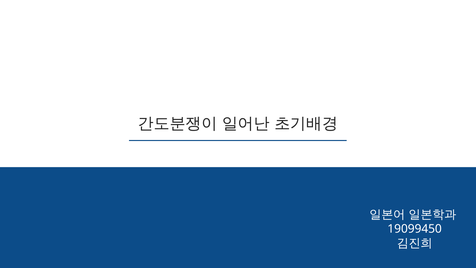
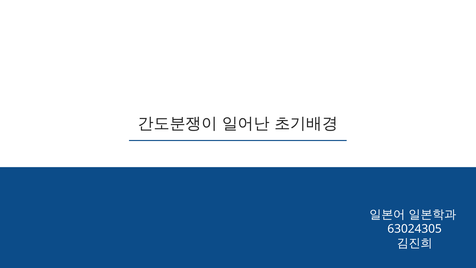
19099450: 19099450 -> 63024305
